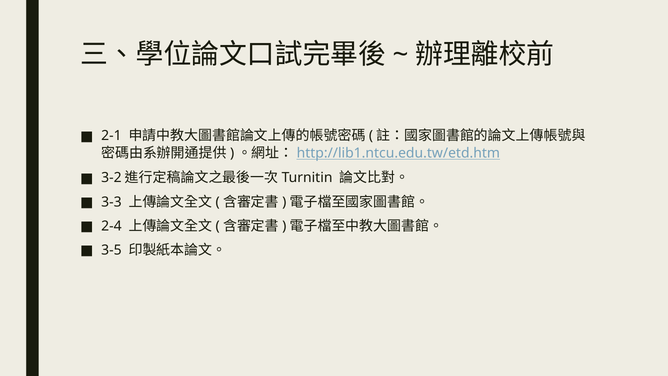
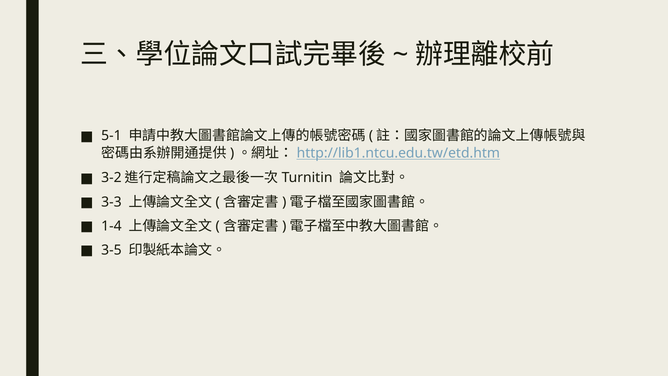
2-1: 2-1 -> 5-1
2-4: 2-4 -> 1-4
